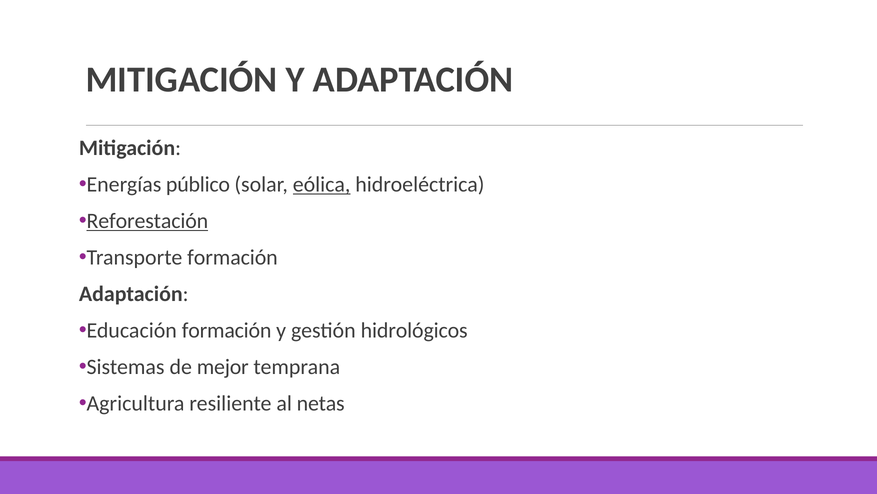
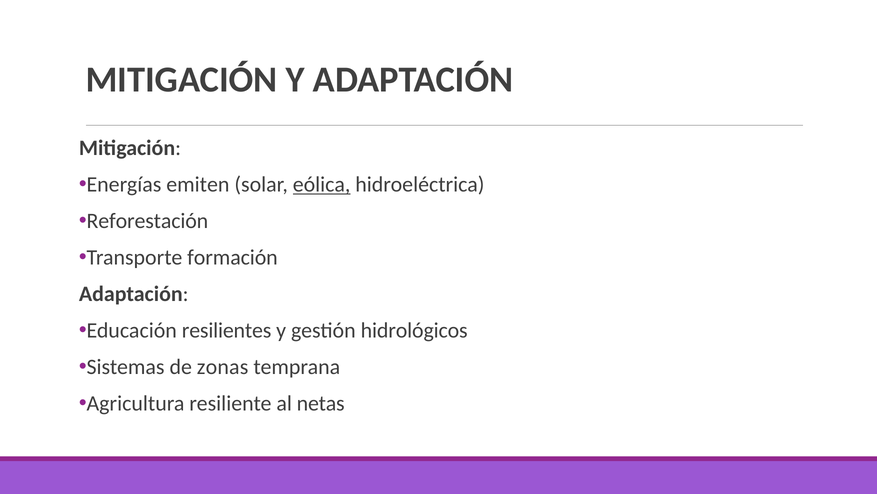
público: público -> emiten
Reforestación underline: present -> none
Educación formación: formación -> resilientes
mejor: mejor -> zonas
